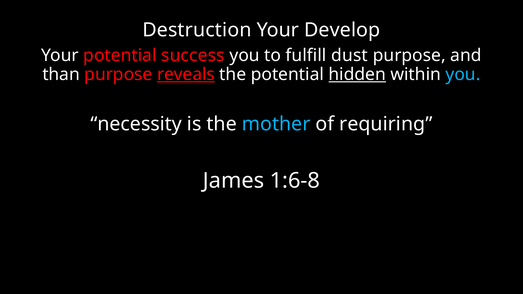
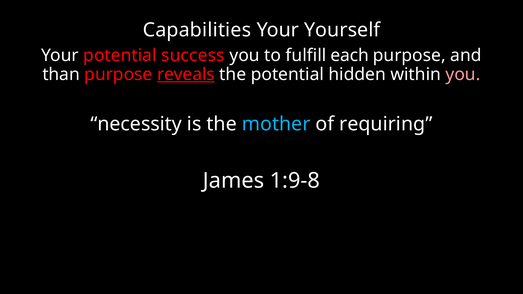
Destruction: Destruction -> Capabilities
Develop: Develop -> Yourself
dust: dust -> each
hidden underline: present -> none
you at (463, 74) colour: light blue -> pink
1:6-8: 1:6-8 -> 1:9-8
